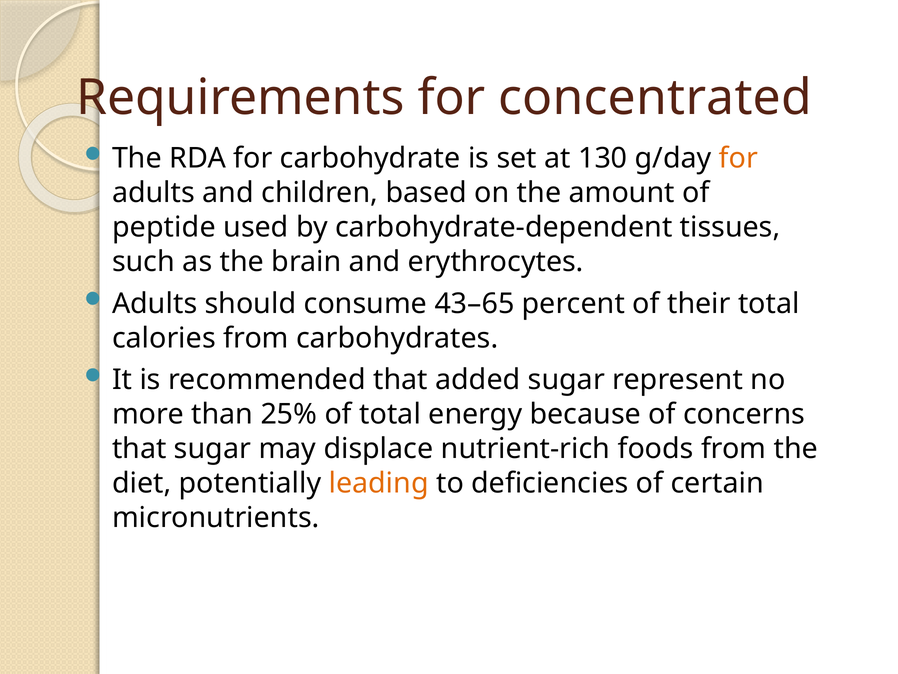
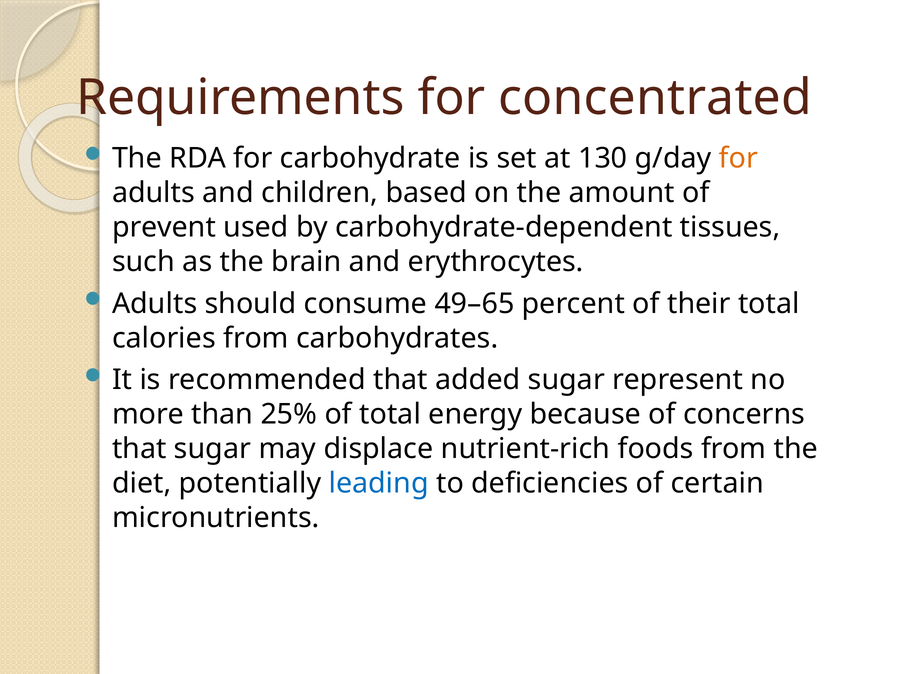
peptide: peptide -> prevent
43–65: 43–65 -> 49–65
leading colour: orange -> blue
